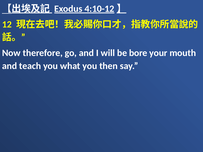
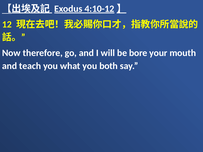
then: then -> both
